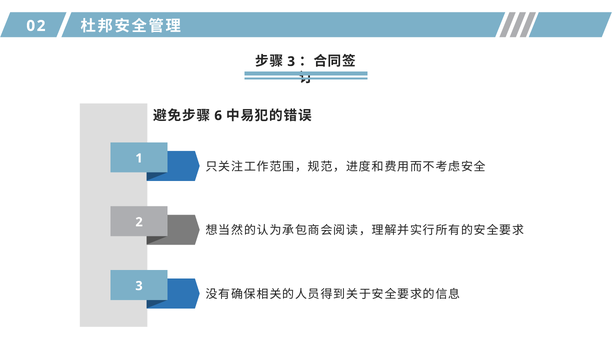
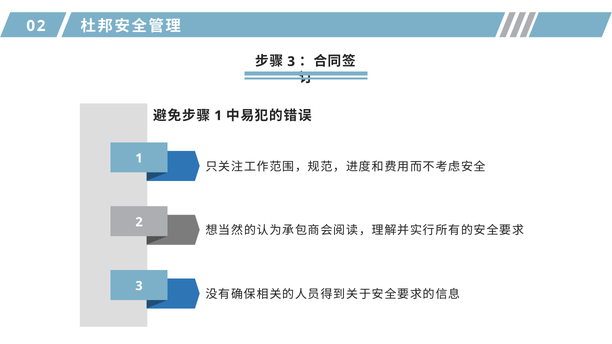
6 at (218, 116): 6 -> 1
